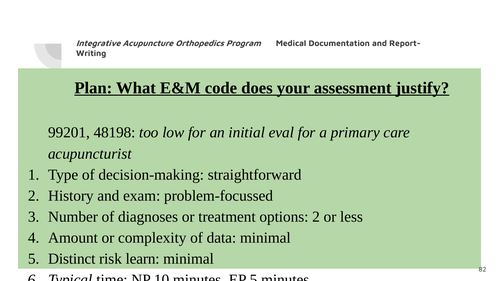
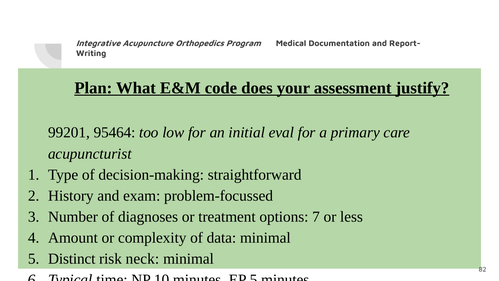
48198: 48198 -> 95464
options 2: 2 -> 7
learn: learn -> neck
